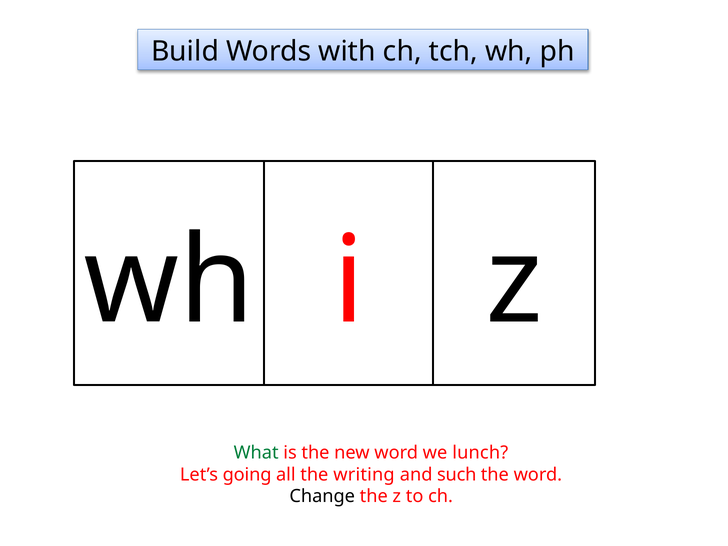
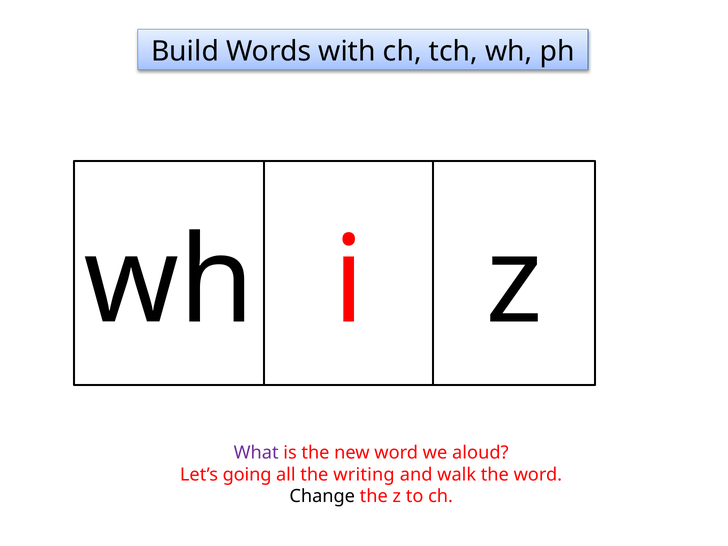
What colour: green -> purple
lunch: lunch -> aloud
such: such -> walk
